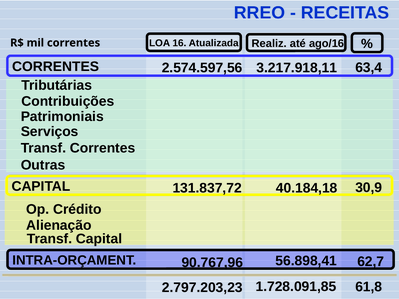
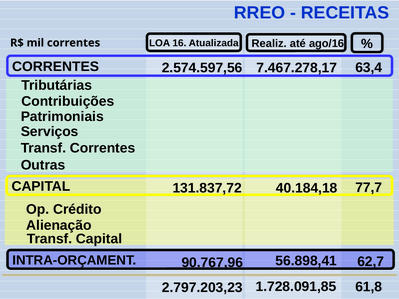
3.217.918,11: 3.217.918,11 -> 7.467.278,17
30,9: 30,9 -> 77,7
